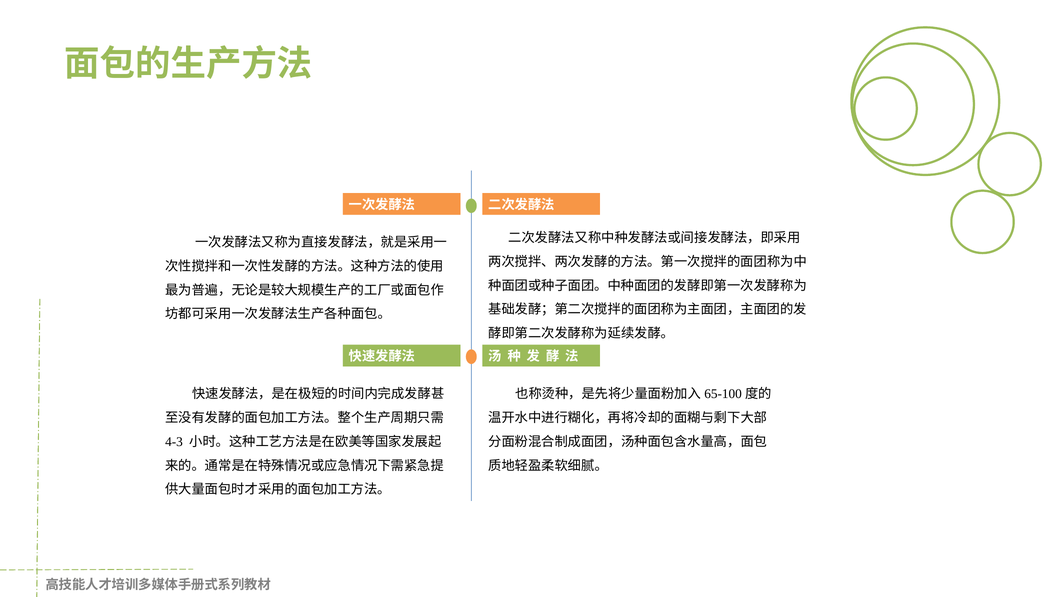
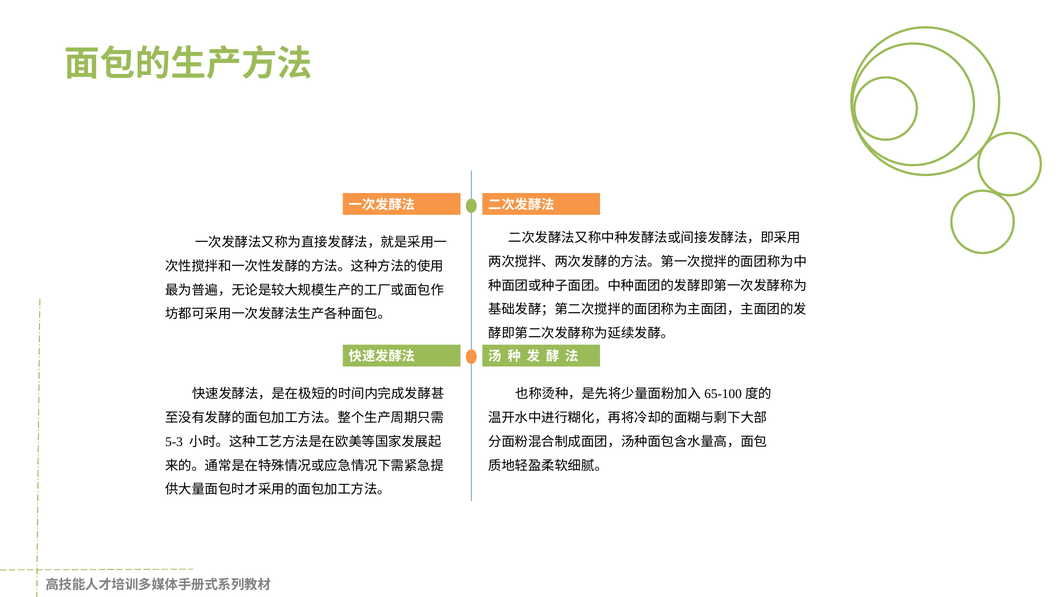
4-3: 4-3 -> 5-3
